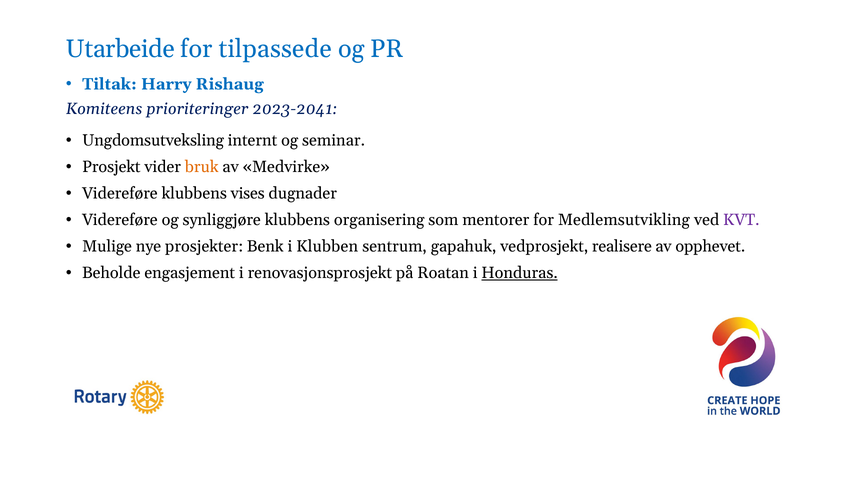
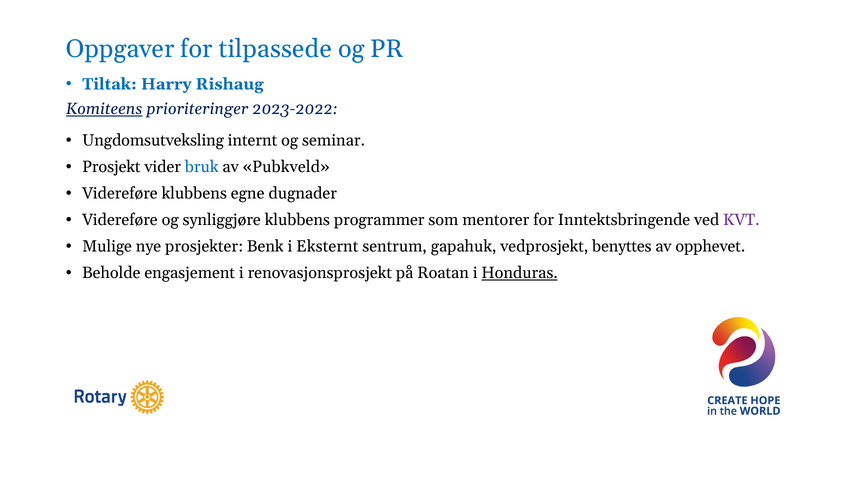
Utarbeide: Utarbeide -> Oppgaver
Komiteens underline: none -> present
2023-2041: 2023-2041 -> 2023-2022
bruk colour: orange -> blue
Medvirke: Medvirke -> Pubkveld
vises: vises -> egne
organisering: organisering -> programmer
Medlemsutvikling: Medlemsutvikling -> Inntektsbringende
Klubben: Klubben -> Eksternt
realisere: realisere -> benyttes
